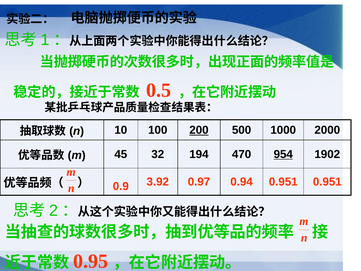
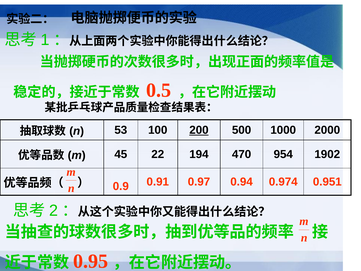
10: 10 -> 53
32: 32 -> 22
954 underline: present -> none
3.92: 3.92 -> 0.91
0.94 0.951: 0.951 -> 0.974
